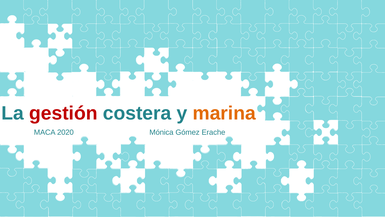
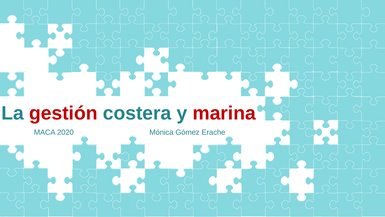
marina colour: orange -> red
